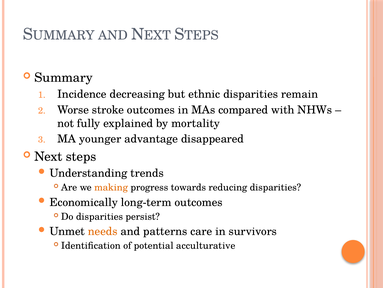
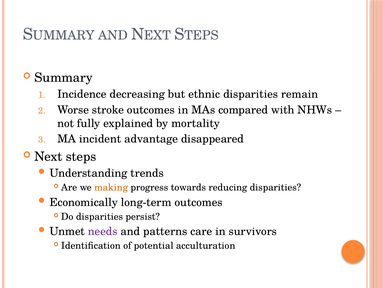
younger: younger -> incident
needs colour: orange -> purple
acculturative: acculturative -> acculturation
